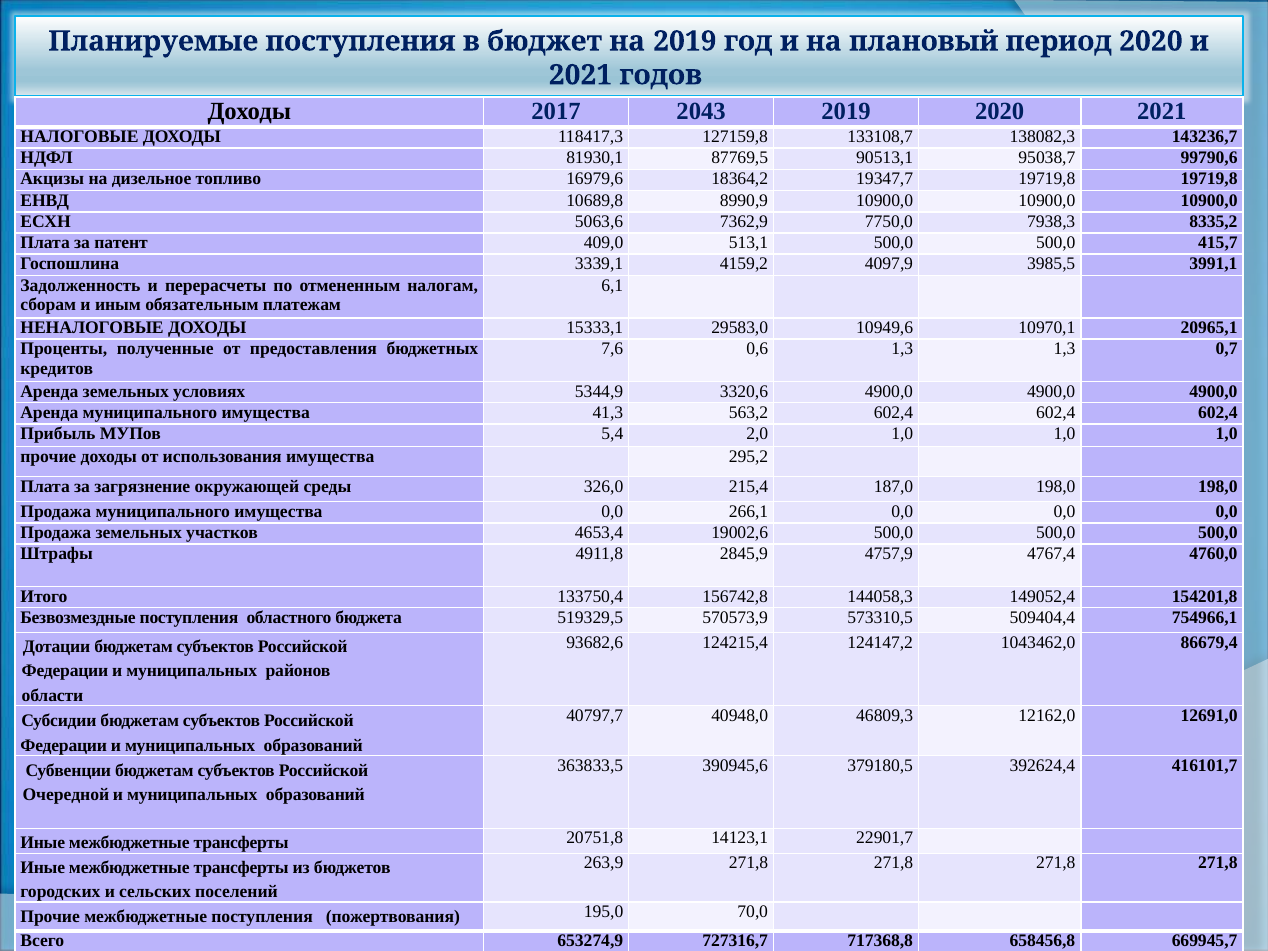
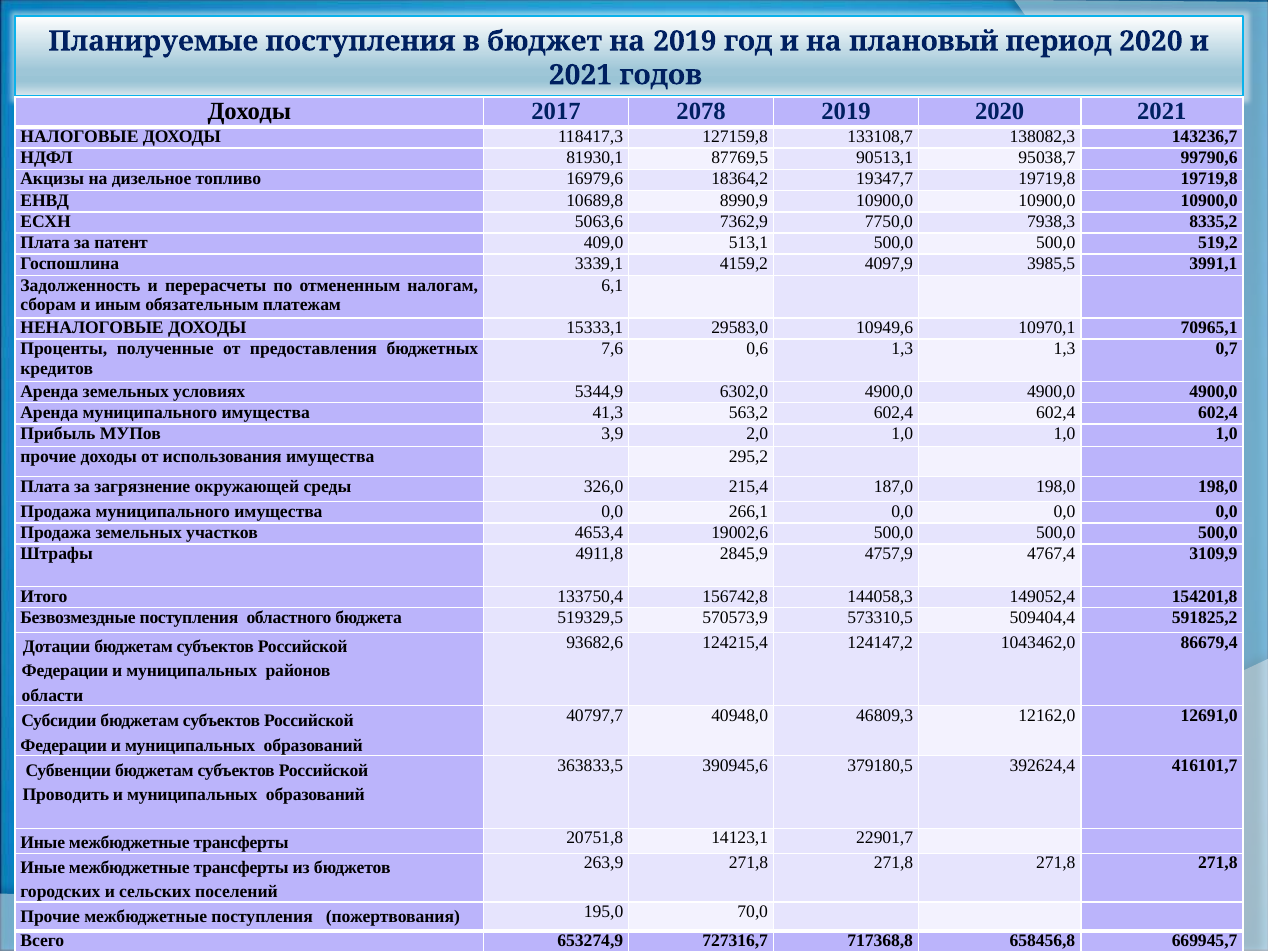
2043: 2043 -> 2078
415,7: 415,7 -> 519,2
20965,1: 20965,1 -> 70965,1
3320,6: 3320,6 -> 6302,0
5,4: 5,4 -> 3,9
4760,0: 4760,0 -> 3109,9
754966,1: 754966,1 -> 591825,2
Очередной: Очередной -> Проводить
